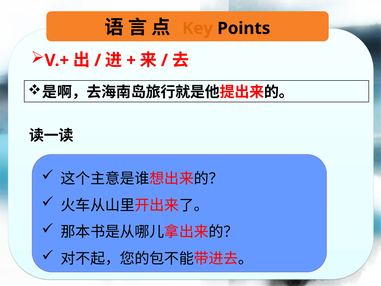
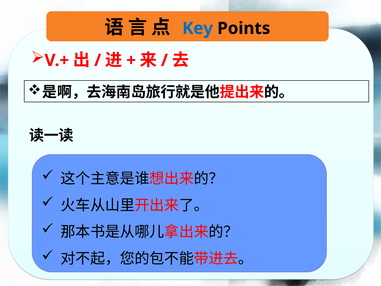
Key colour: orange -> blue
